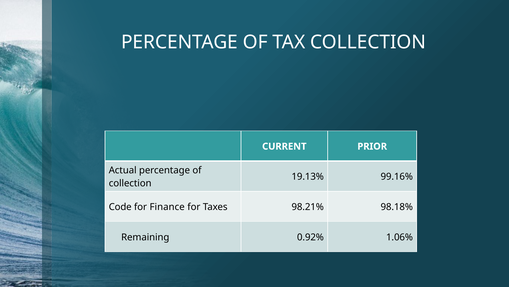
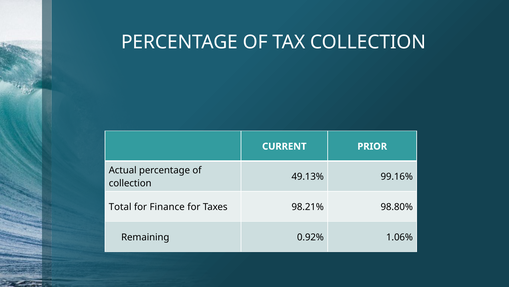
19.13%: 19.13% -> 49.13%
Code: Code -> Total
98.18%: 98.18% -> 98.80%
